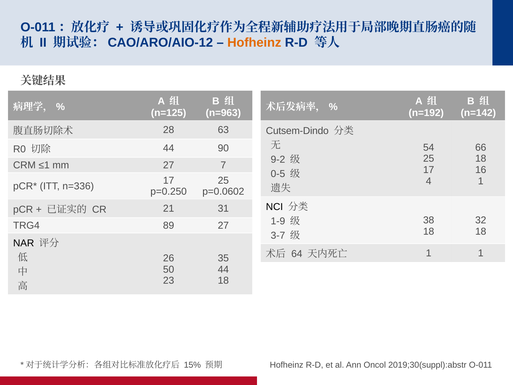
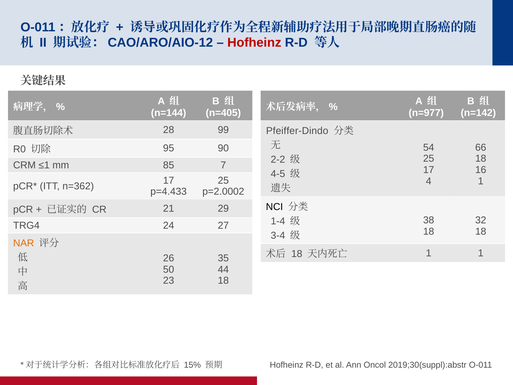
Hofheinz at (254, 43) colour: orange -> red
n=125: n=125 -> n=144
n=963: n=963 -> n=405
n=192: n=192 -> n=977
Cutsem-Dindo: Cutsem-Dindo -> Pfeiffer-Dindo
63: 63 -> 99
44 at (169, 148): 44 -> 95
9-2: 9-2 -> 2-2
mm 27: 27 -> 85
0-5: 0-5 -> 4-5
n=336: n=336 -> n=362
p=0.250: p=0.250 -> p=4.433
p=0.0602: p=0.0602 -> p=2.0002
31: 31 -> 29
1-9: 1-9 -> 1-4
89: 89 -> 24
3-7: 3-7 -> 3-4
NAR colour: black -> orange
64 at (297, 254): 64 -> 18
